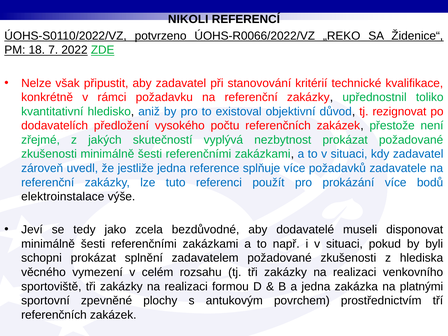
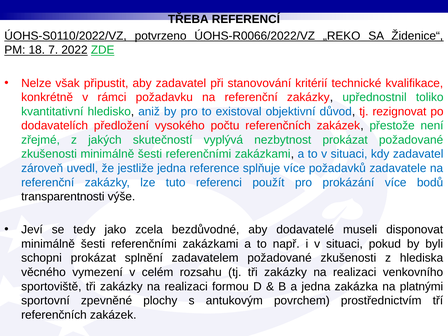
NIKOLI: NIKOLI -> TŘEBA
elektroinstalace: elektroinstalace -> transparentnosti
